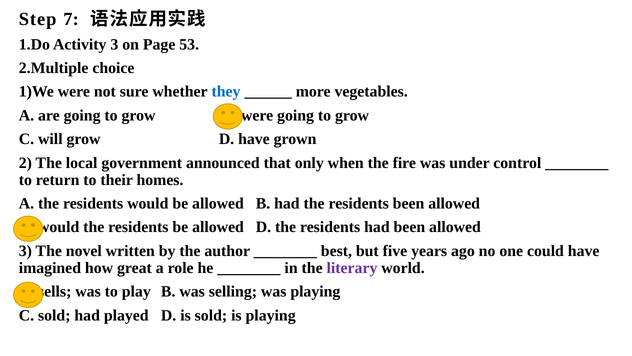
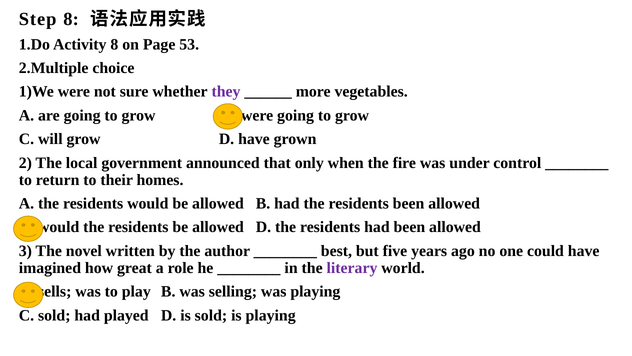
Step 7: 7 -> 8
Activity 3: 3 -> 8
they colour: blue -> purple
